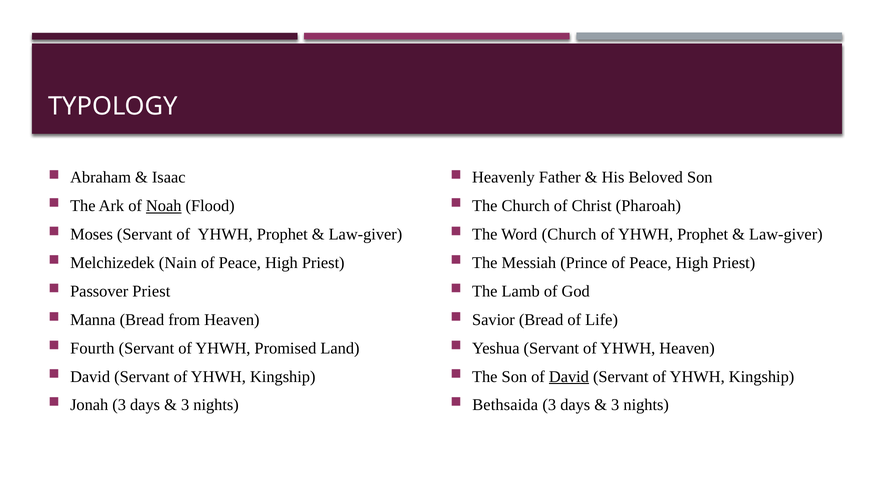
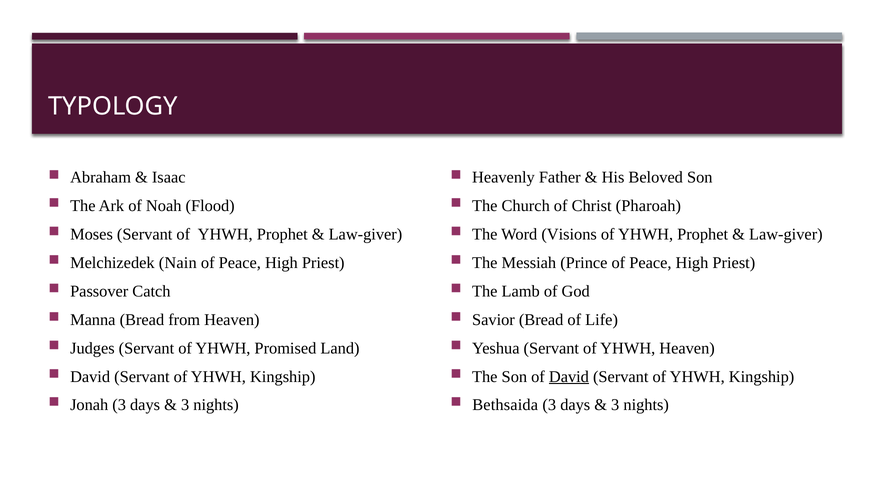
Noah underline: present -> none
Word Church: Church -> Visions
Passover Priest: Priest -> Catch
Fourth: Fourth -> Judges
